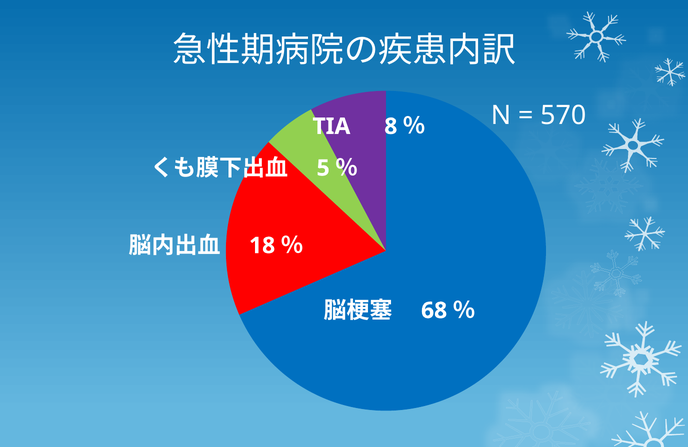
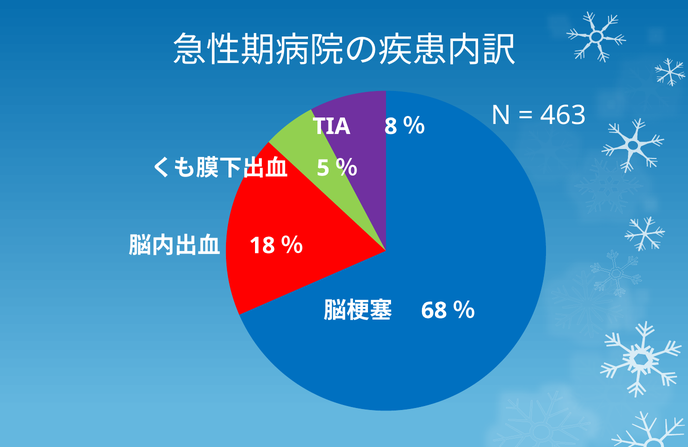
570: 570 -> 463
